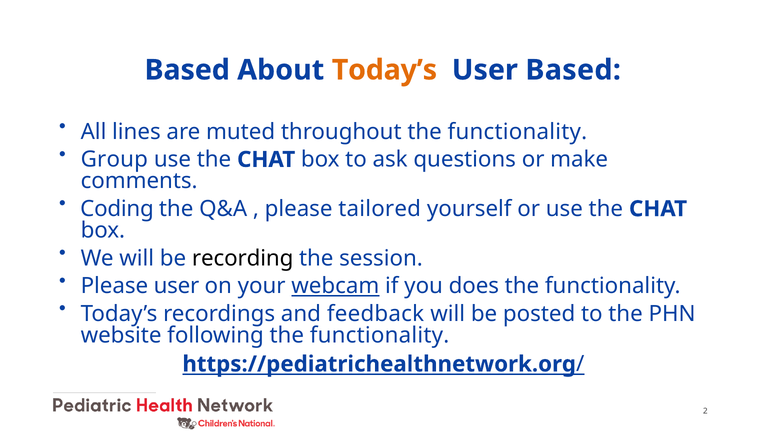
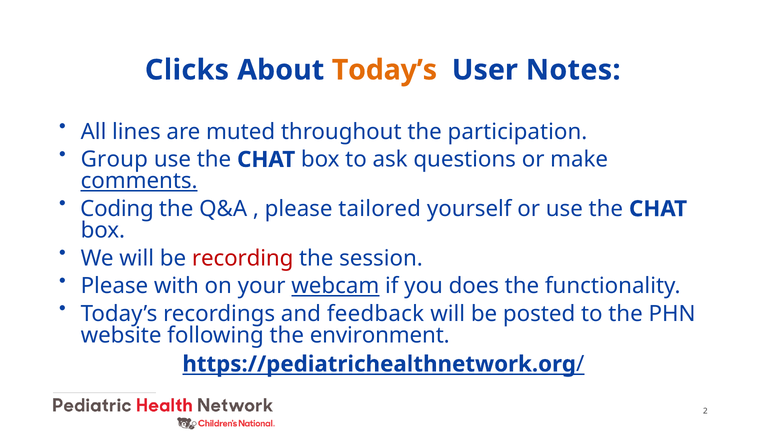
Based at (187, 70): Based -> Clicks
User Based: Based -> Notes
throughout the functionality: functionality -> participation
comments underline: none -> present
recording colour: black -> red
Please user: user -> with
following the functionality: functionality -> environment
